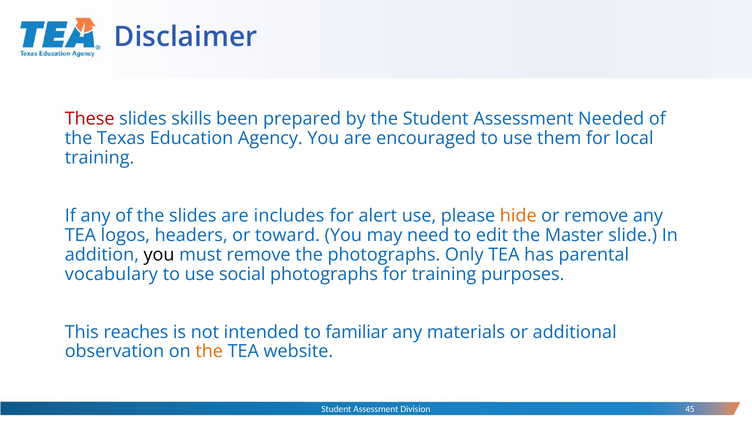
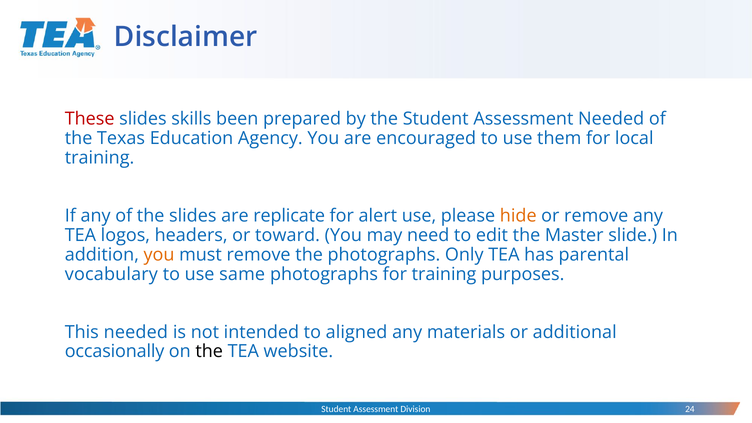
includes: includes -> replicate
you at (159, 255) colour: black -> orange
social: social -> same
This reaches: reaches -> needed
familiar: familiar -> aligned
observation: observation -> occasionally
the at (209, 352) colour: orange -> black
45: 45 -> 24
